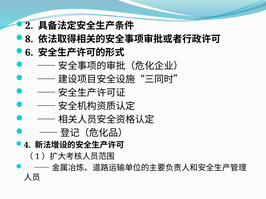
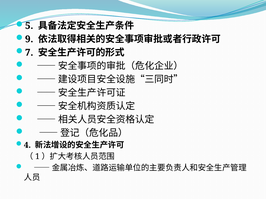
2: 2 -> 5
8: 8 -> 9
6: 6 -> 7
